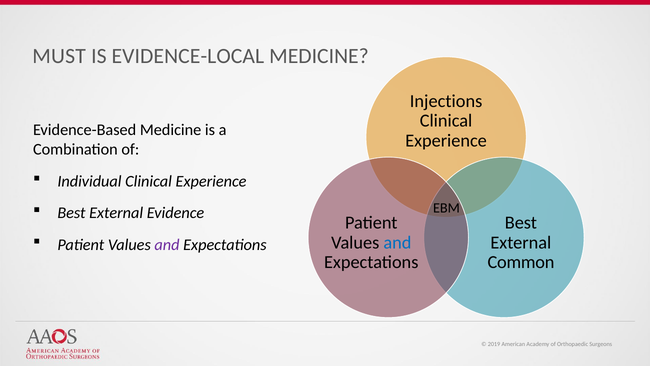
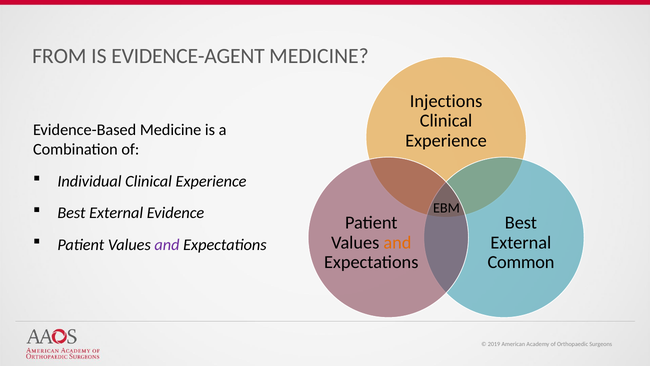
MUST: MUST -> FROM
EVIDENCE-LOCAL: EVIDENCE-LOCAL -> EVIDENCE-AGENT
and at (397, 242) colour: blue -> orange
